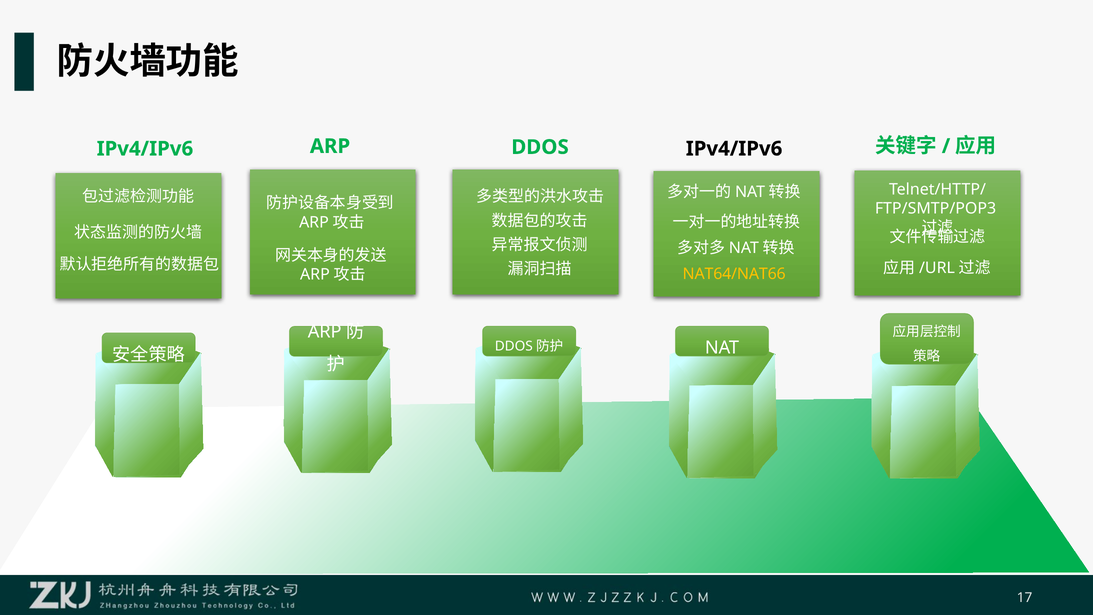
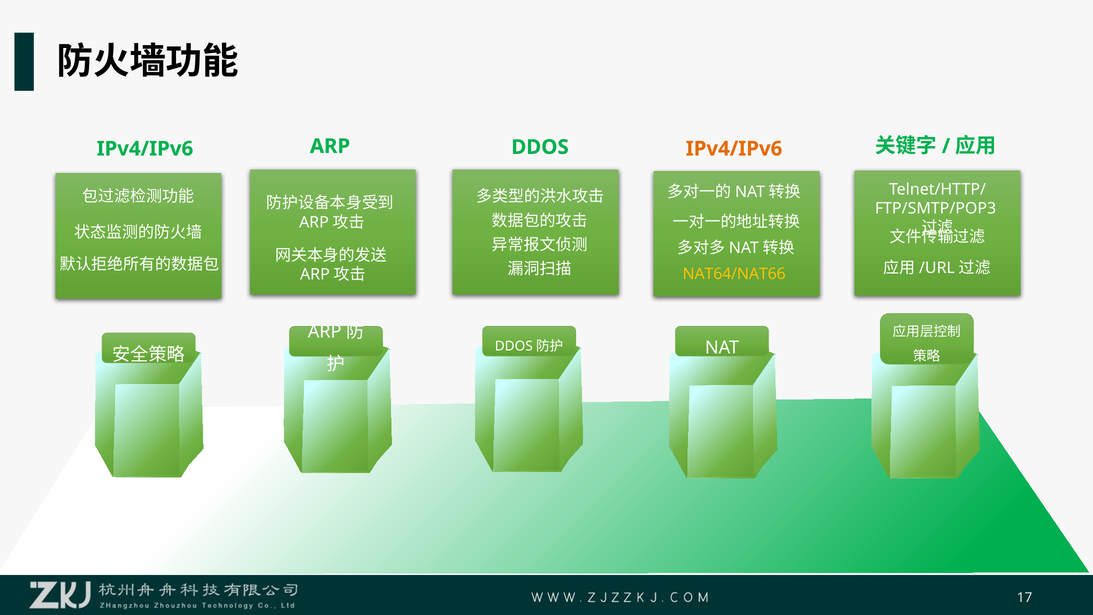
IPv4/IPv6 at (734, 149) colour: black -> orange
